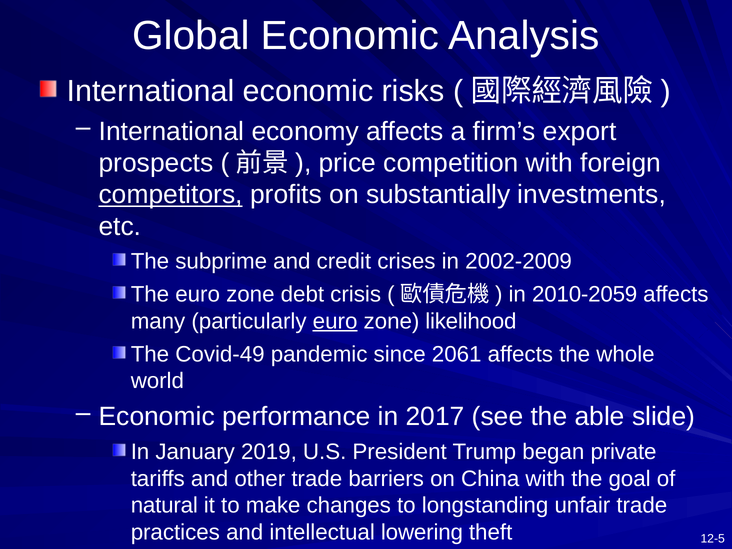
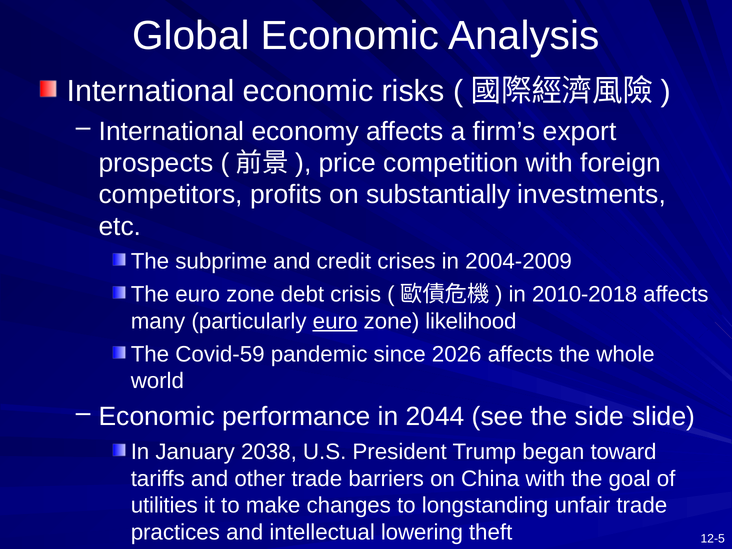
competitors underline: present -> none
2002-2009: 2002-2009 -> 2004-2009
2010-2059: 2010-2059 -> 2010-2018
Covid-49: Covid-49 -> Covid-59
2061: 2061 -> 2026
2017: 2017 -> 2044
able: able -> side
2019: 2019 -> 2038
private: private -> toward
natural: natural -> utilities
